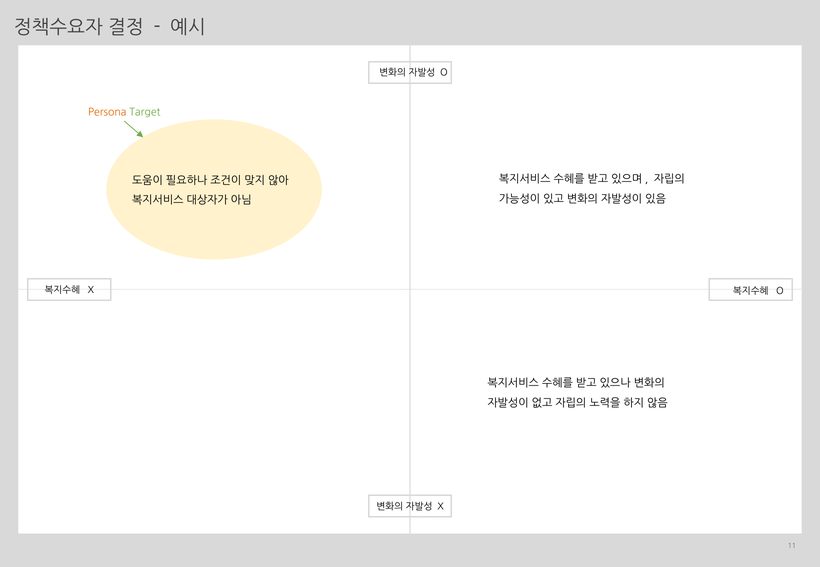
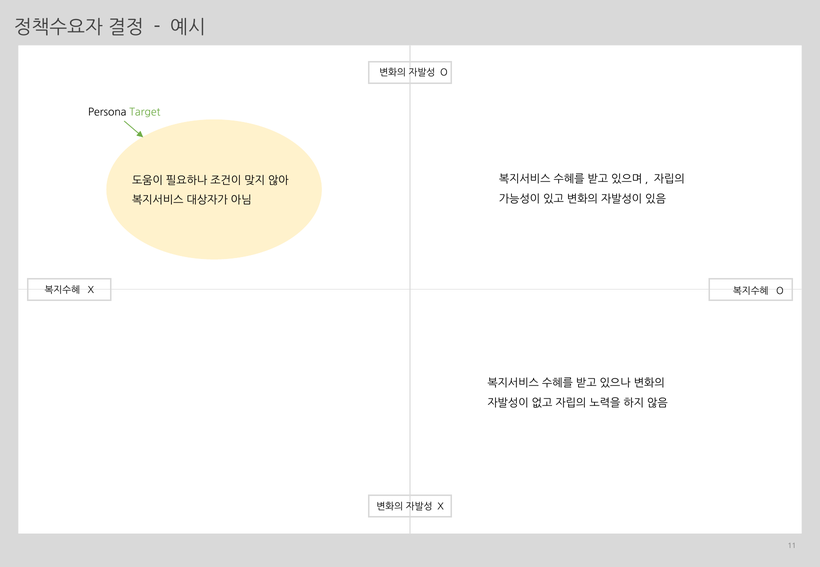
Persona colour: orange -> black
